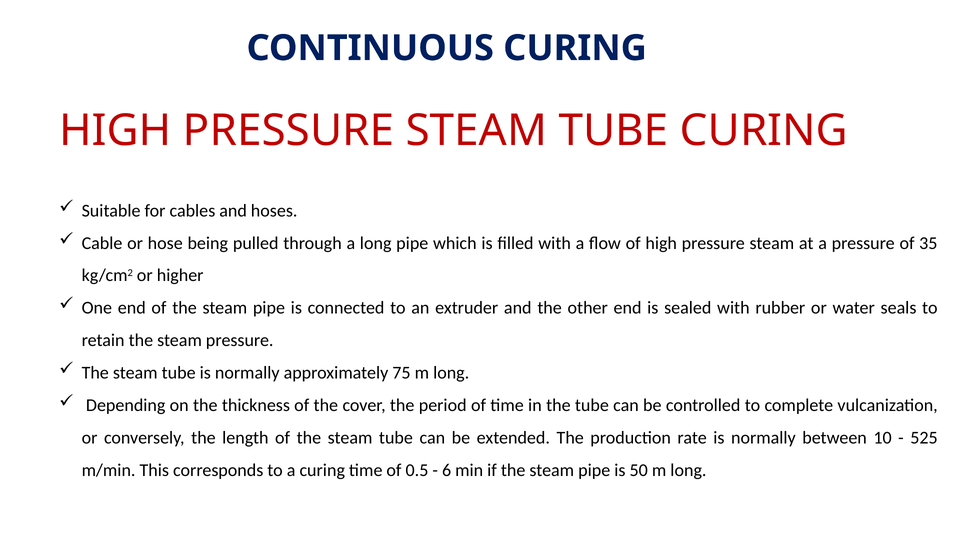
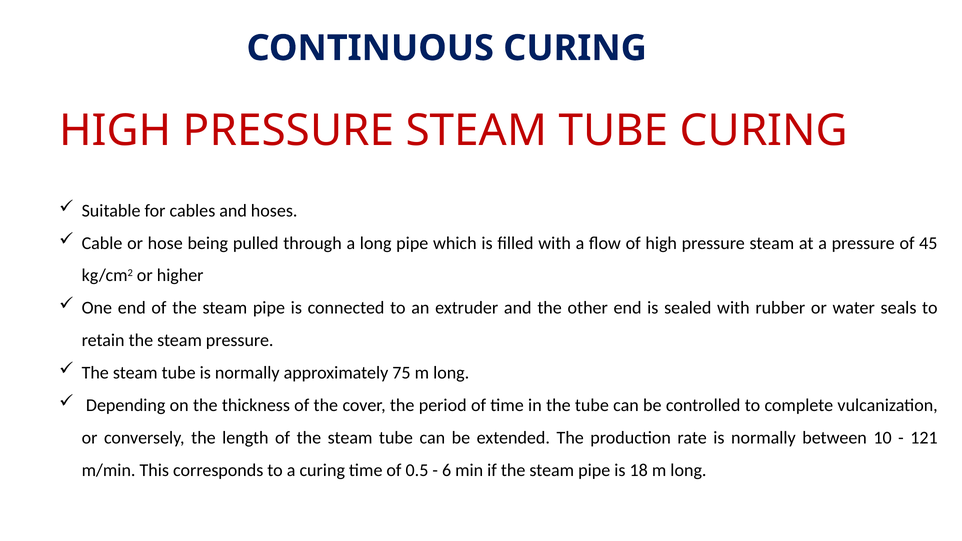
35: 35 -> 45
525: 525 -> 121
50: 50 -> 18
